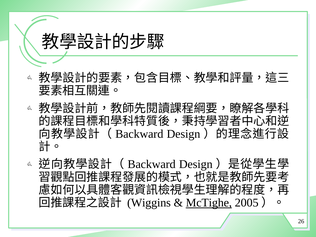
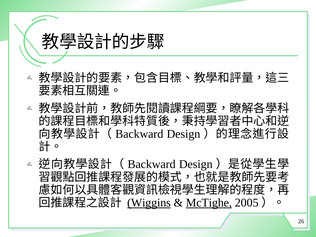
Wiggins underline: none -> present
